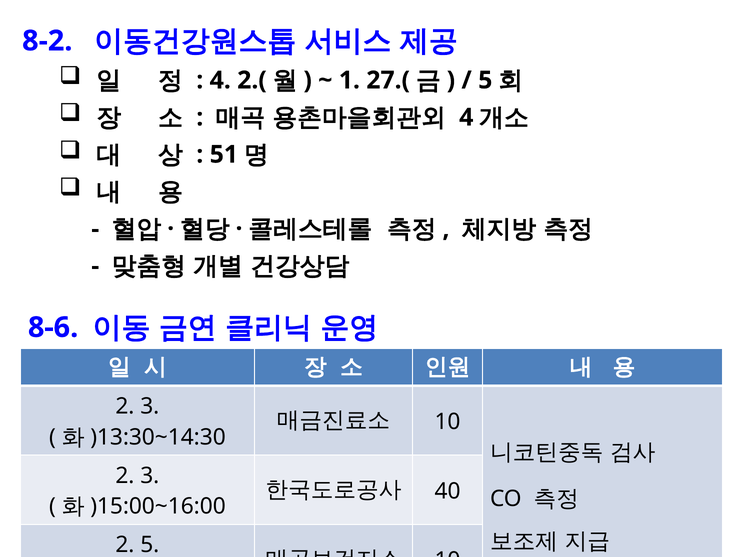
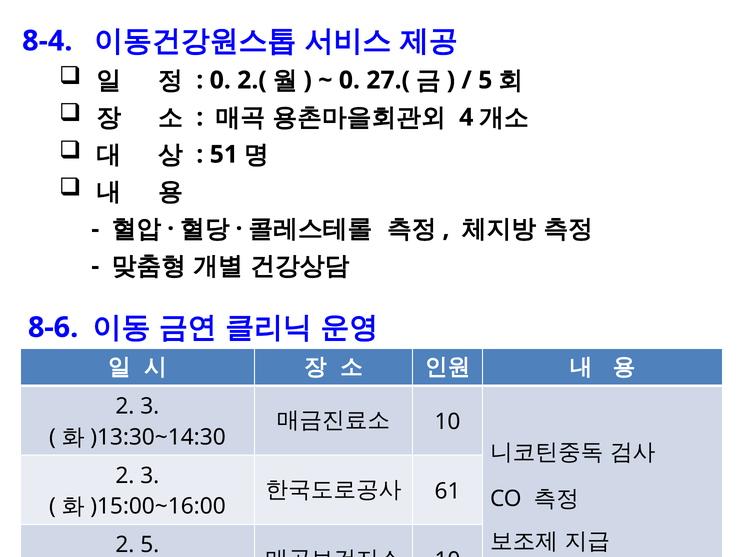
8-2: 8-2 -> 8-4
4 at (220, 80): 4 -> 0
1 at (349, 80): 1 -> 0
40: 40 -> 61
